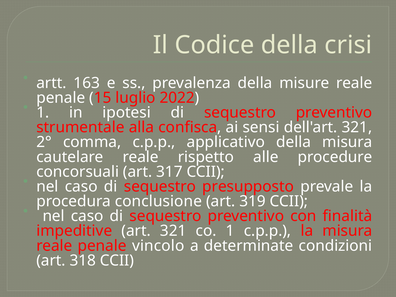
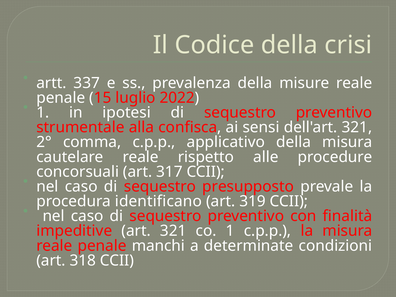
163: 163 -> 337
conclusione: conclusione -> identificano
vincolo: vincolo -> manchi
